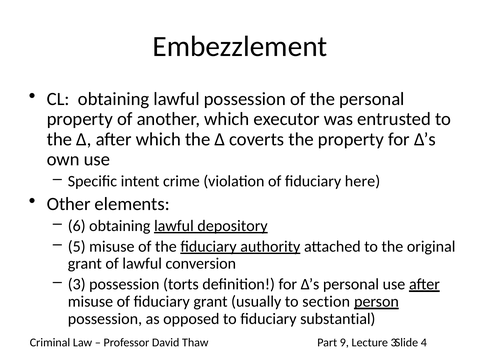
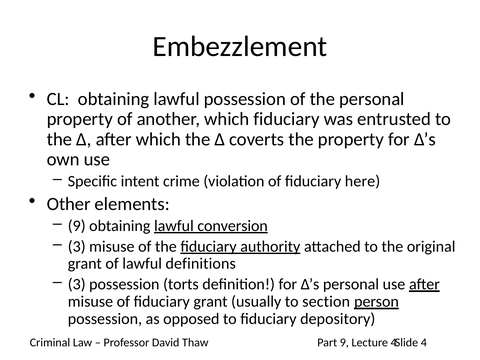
which executor: executor -> fiduciary
6 at (77, 226): 6 -> 9
depository: depository -> conversion
5 at (77, 246): 5 -> 3
conversion: conversion -> definitions
substantial: substantial -> depository
3 at (394, 342): 3 -> 4
